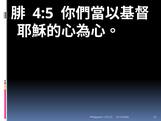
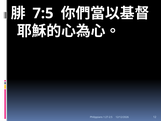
4:5: 4:5 -> 7:5
